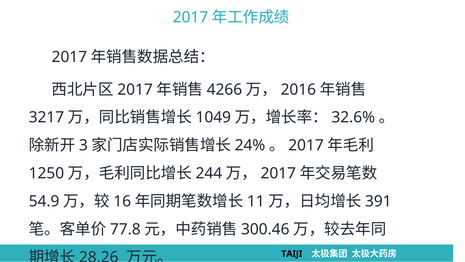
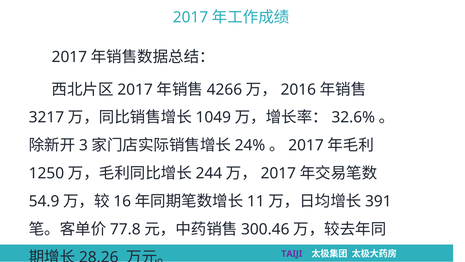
TAIJI colour: black -> purple
